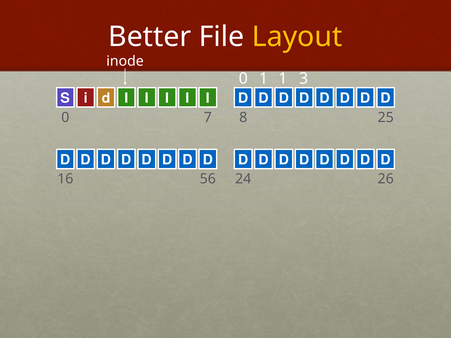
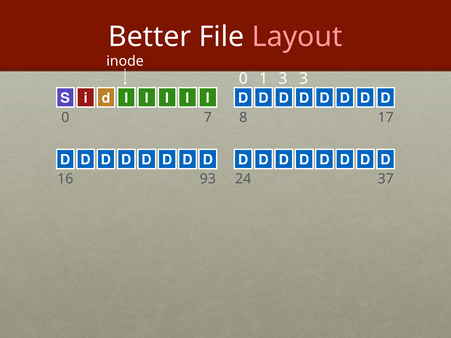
Layout colour: yellow -> pink
1 1: 1 -> 3
25: 25 -> 17
56: 56 -> 93
26: 26 -> 37
